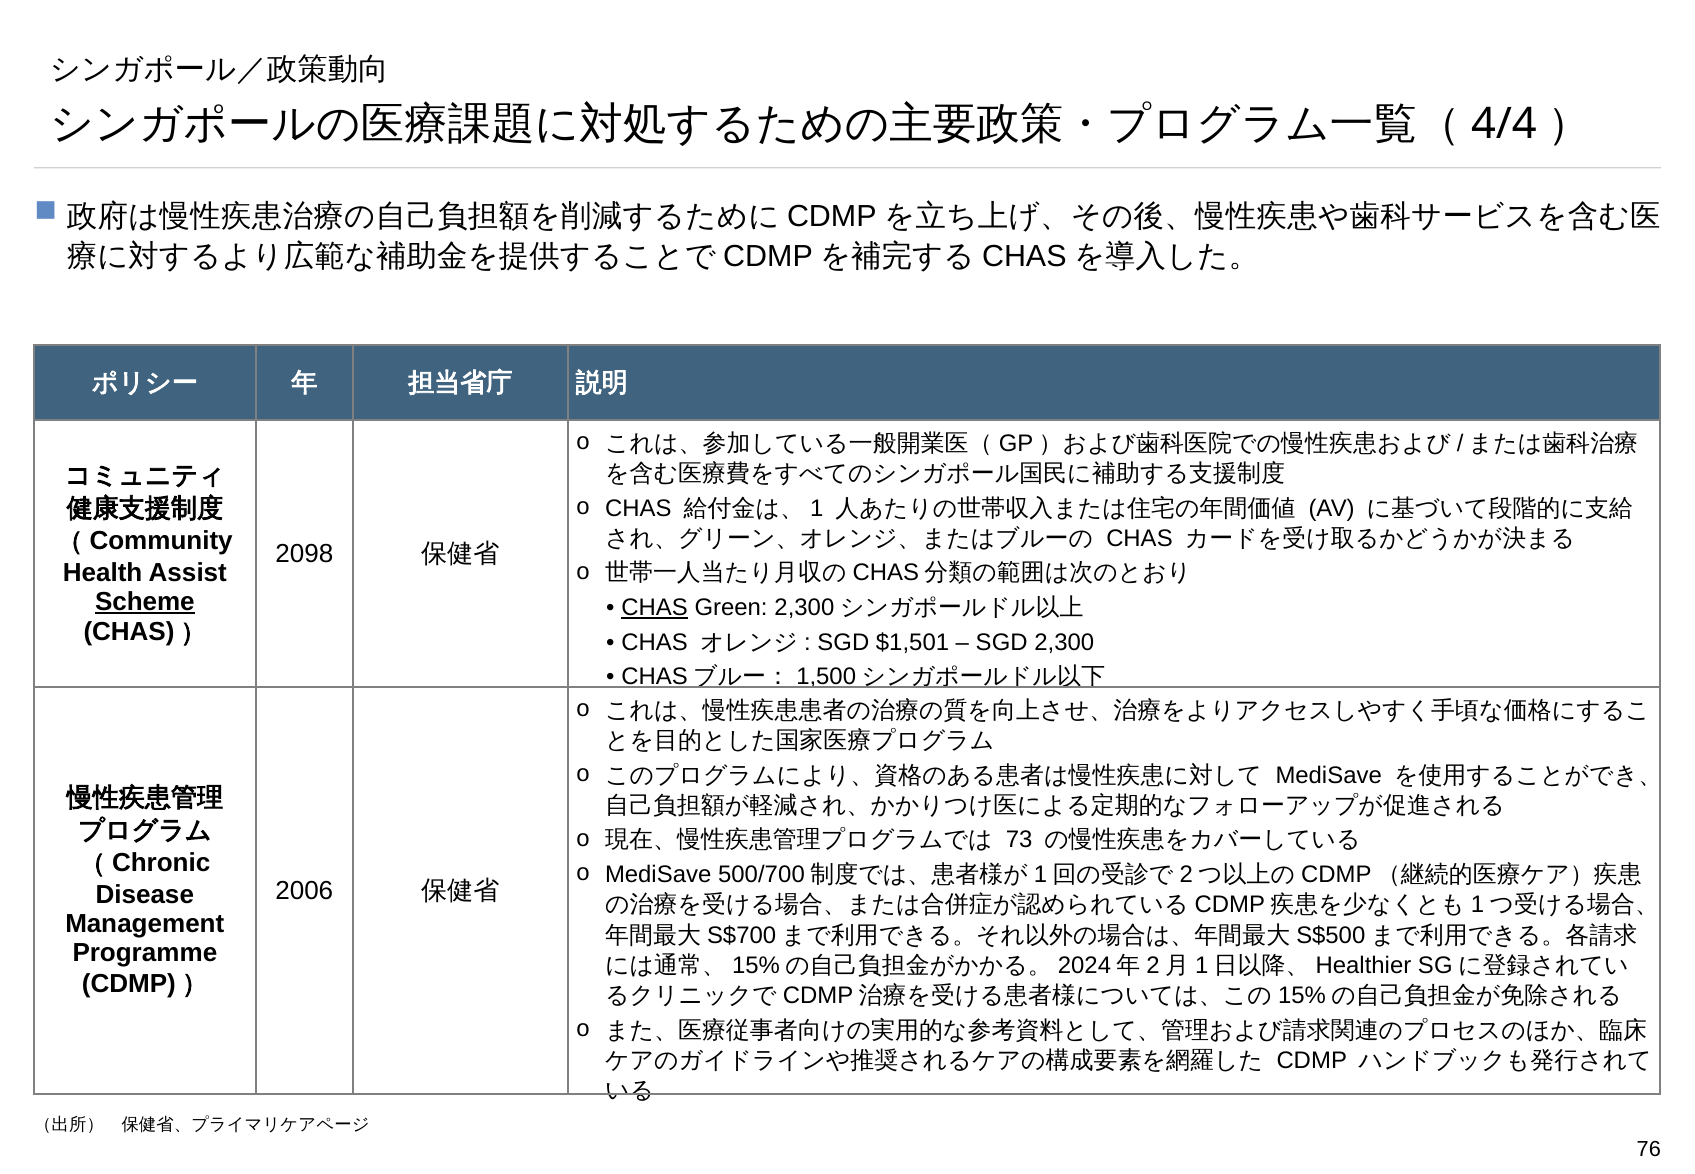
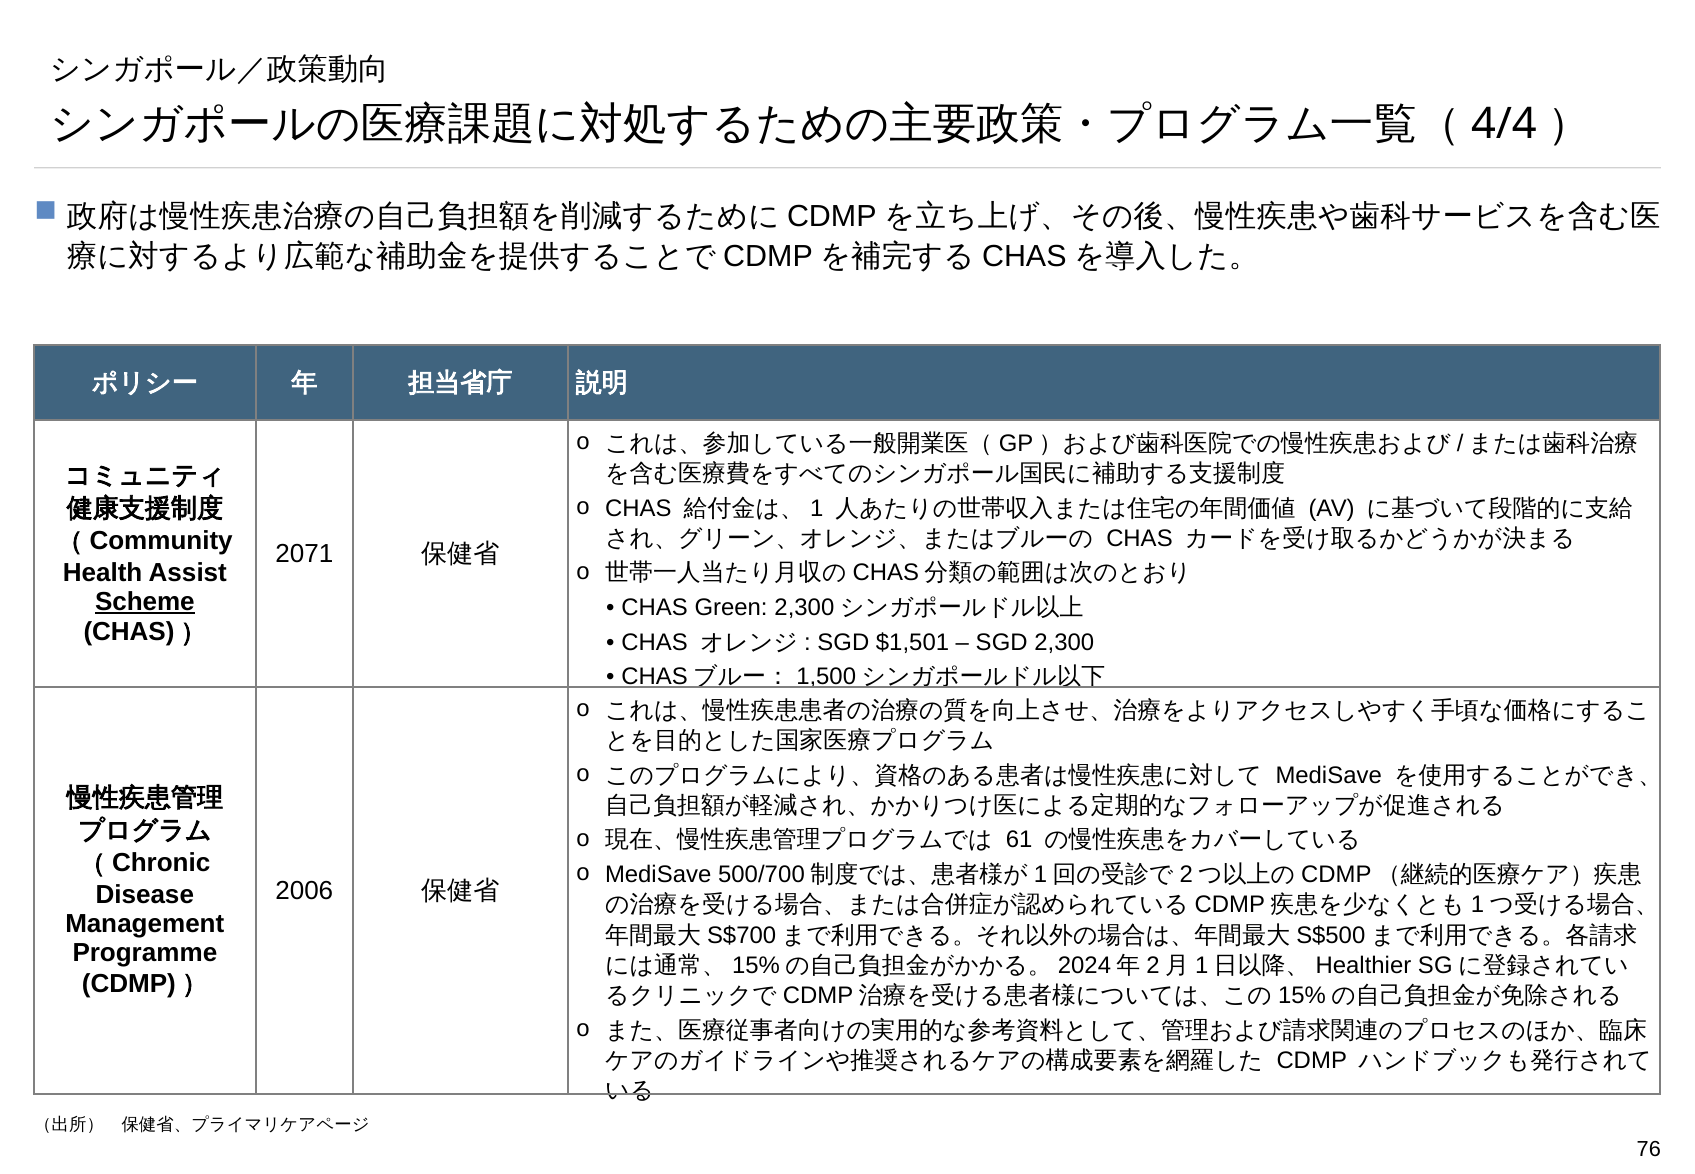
2098: 2098 -> 2071
CHAS at (655, 607) underline: present -> none
73: 73 -> 61
